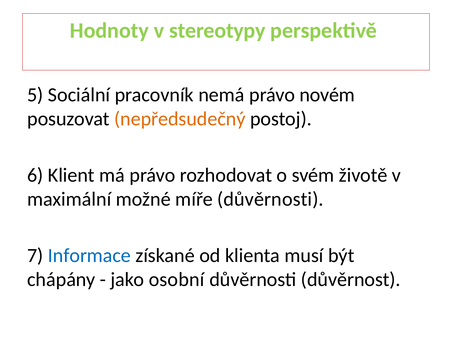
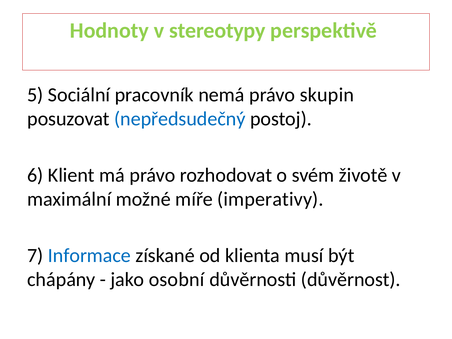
novém: novém -> skupin
nepředsudečný colour: orange -> blue
míře důvěrnosti: důvěrnosti -> imperativy
